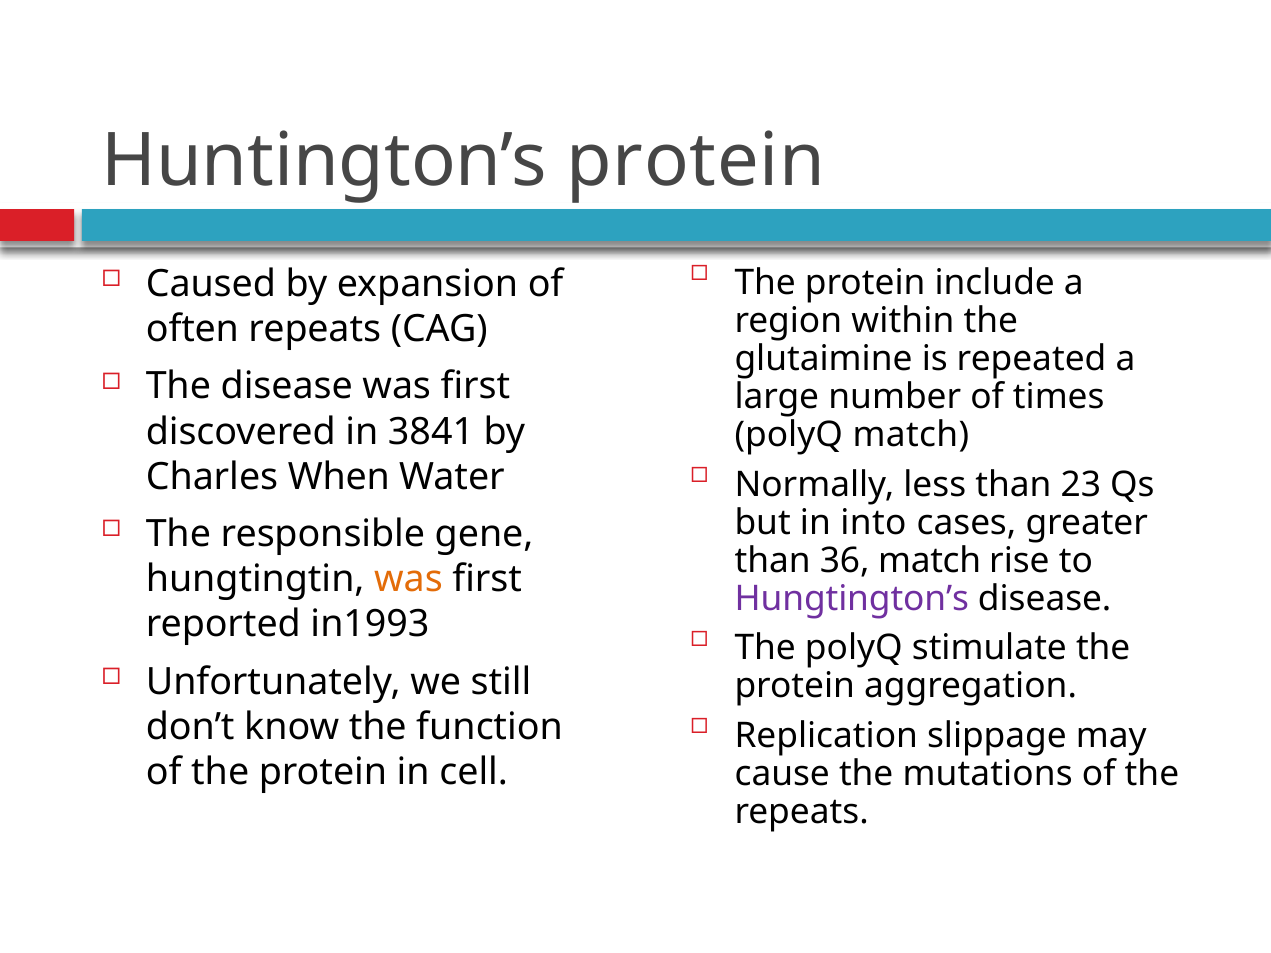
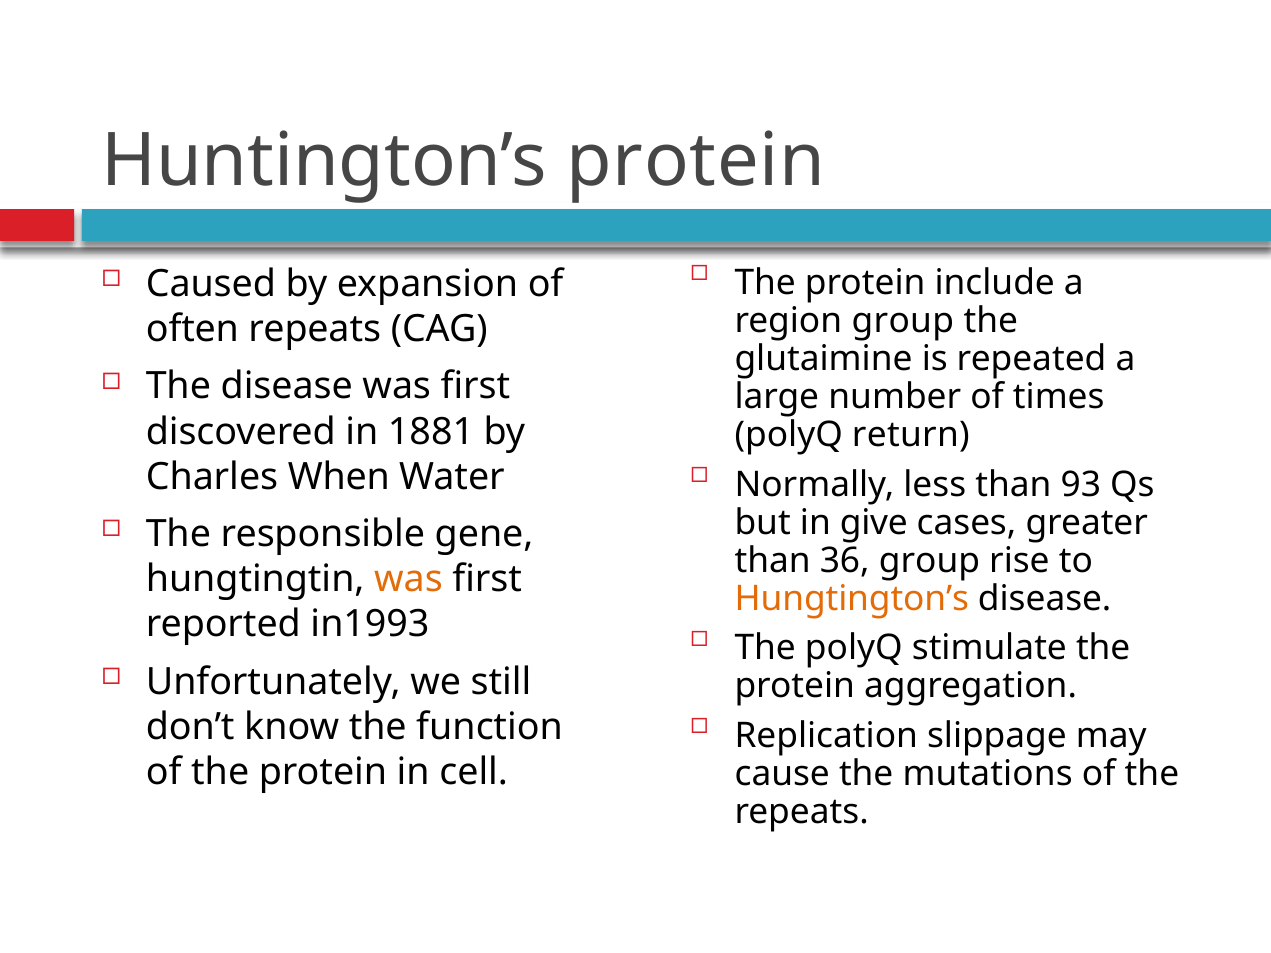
region within: within -> group
3841: 3841 -> 1881
polyQ match: match -> return
23: 23 -> 93
into: into -> give
36 match: match -> group
Hungtington’s colour: purple -> orange
